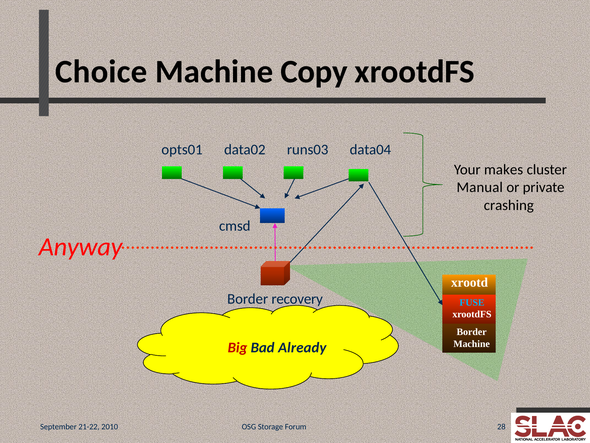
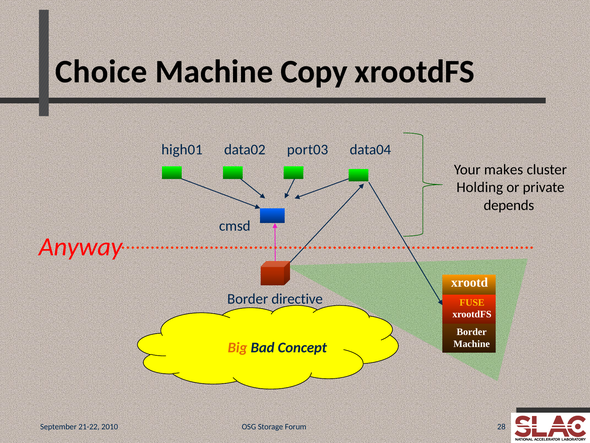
opts01: opts01 -> high01
runs03: runs03 -> port03
Manual: Manual -> Holding
crashing: crashing -> depends
recovery: recovery -> directive
FUSE colour: light blue -> yellow
Big colour: red -> orange
Already: Already -> Concept
